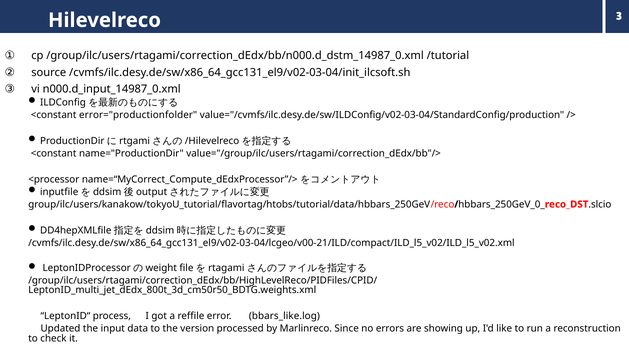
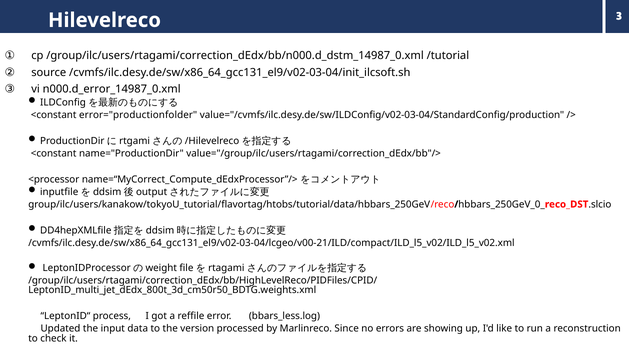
n000.d_input_14987_0.xml: n000.d_input_14987_0.xml -> n000.d_error_14987_0.xml
bbars_like.log: bbars_like.log -> bbars_less.log
